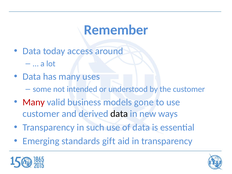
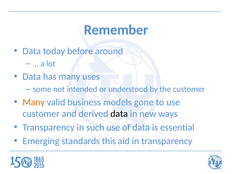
access: access -> before
Many at (34, 102) colour: red -> orange
gift: gift -> this
